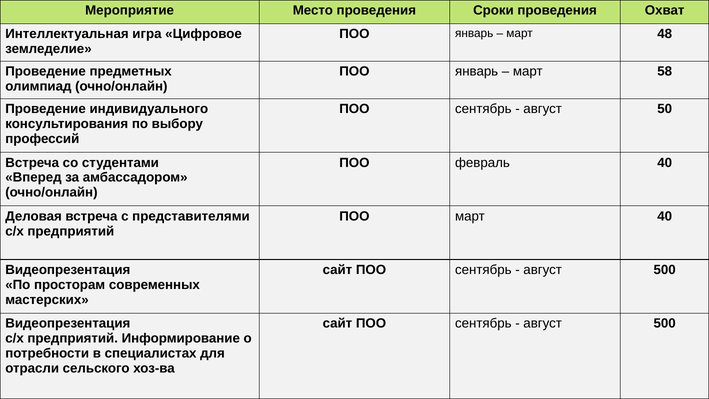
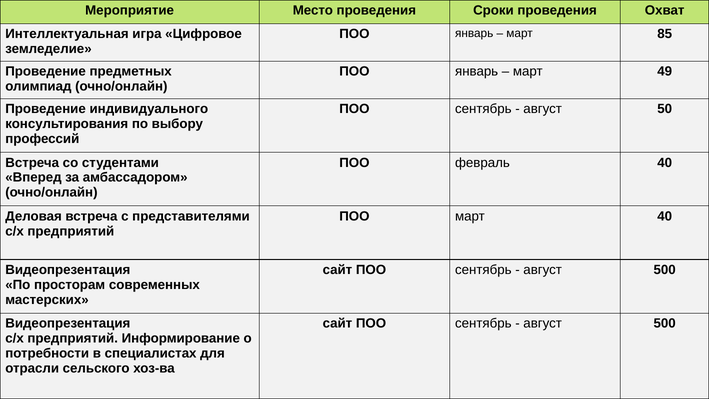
48: 48 -> 85
58: 58 -> 49
